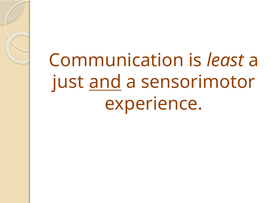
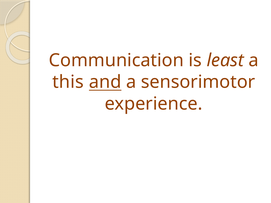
just: just -> this
